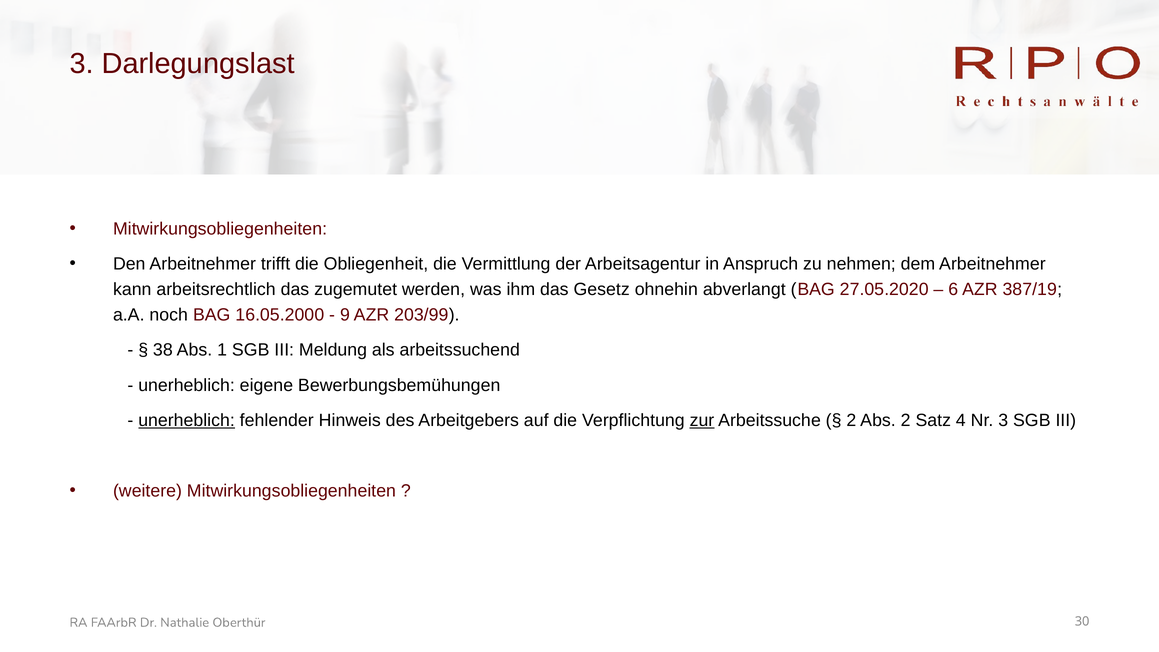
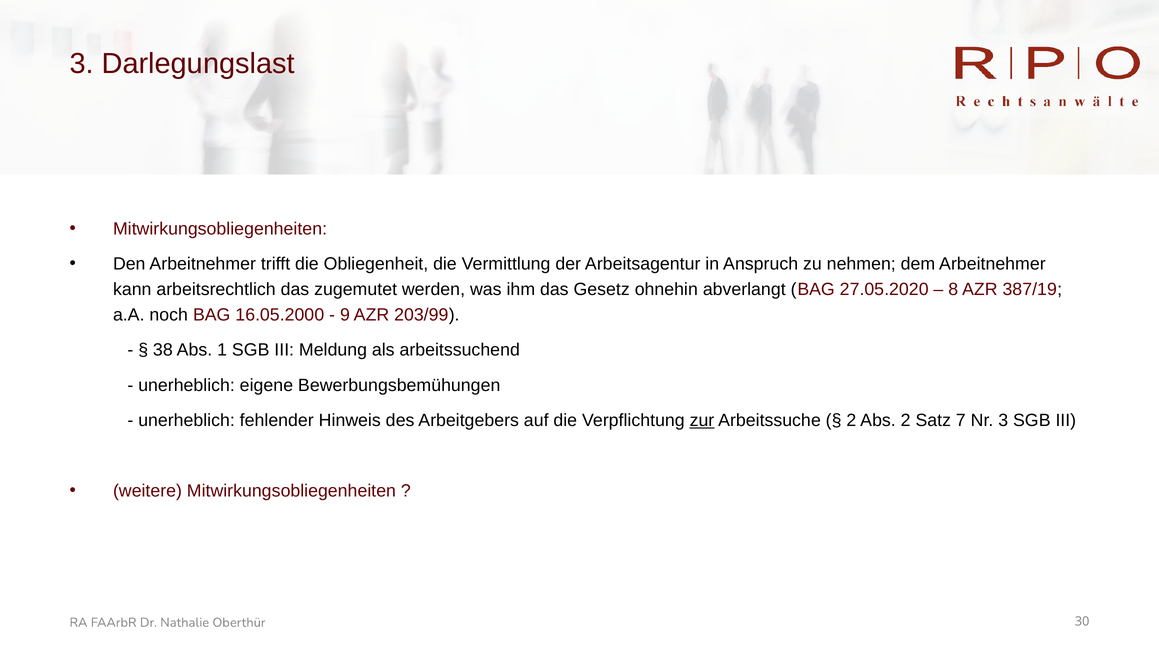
6: 6 -> 8
unerheblich at (187, 420) underline: present -> none
4: 4 -> 7
